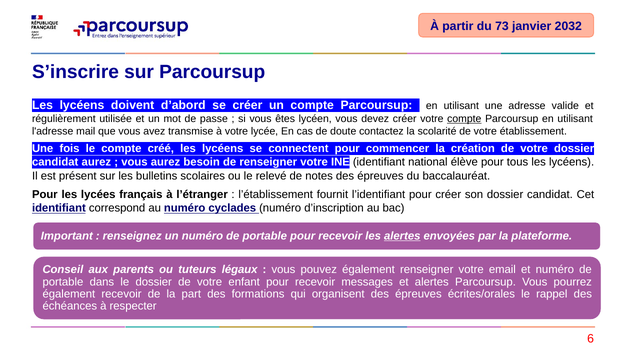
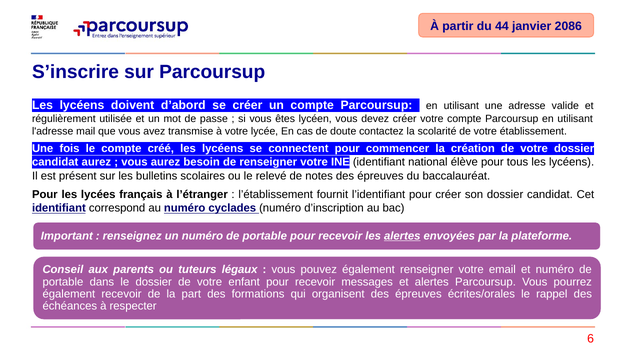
73: 73 -> 44
2032: 2032 -> 2086
compte at (464, 119) underline: present -> none
